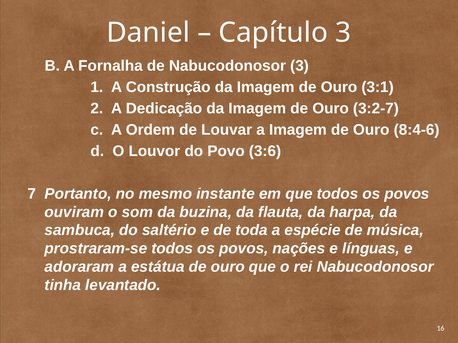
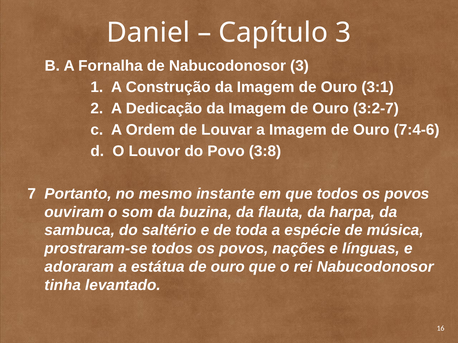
8:4-6: 8:4-6 -> 7:4-6
3:6: 3:6 -> 3:8
